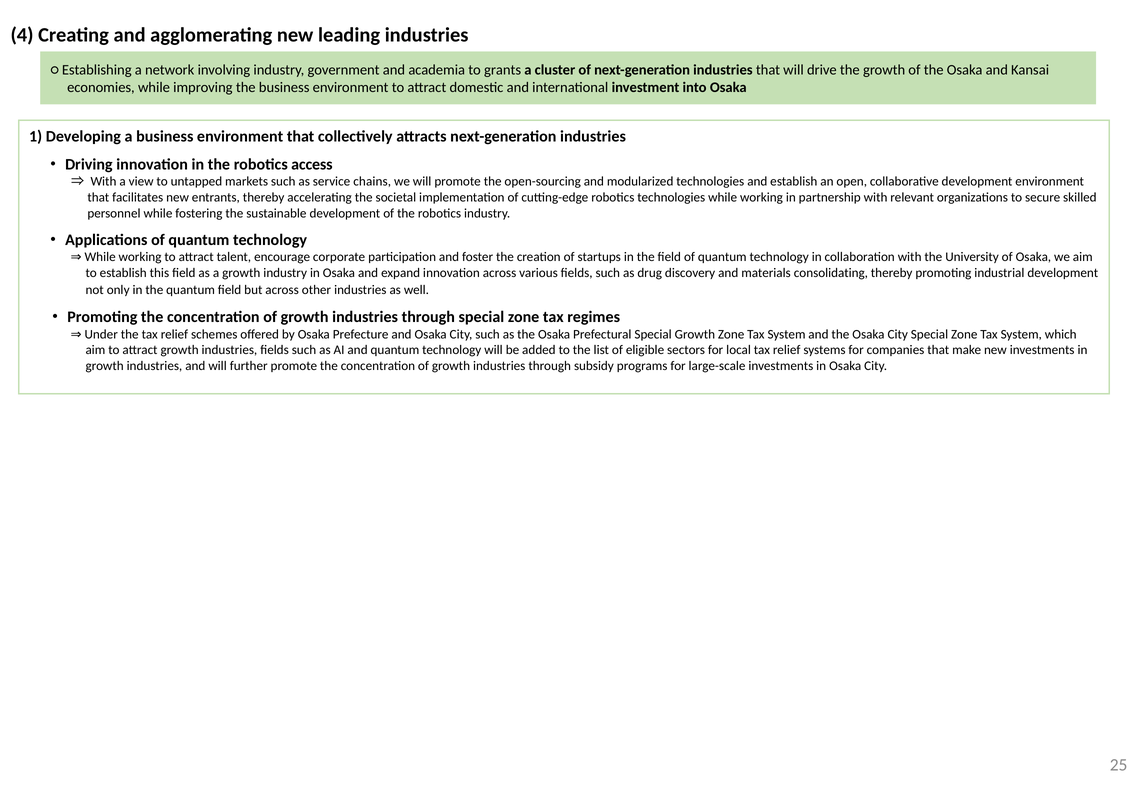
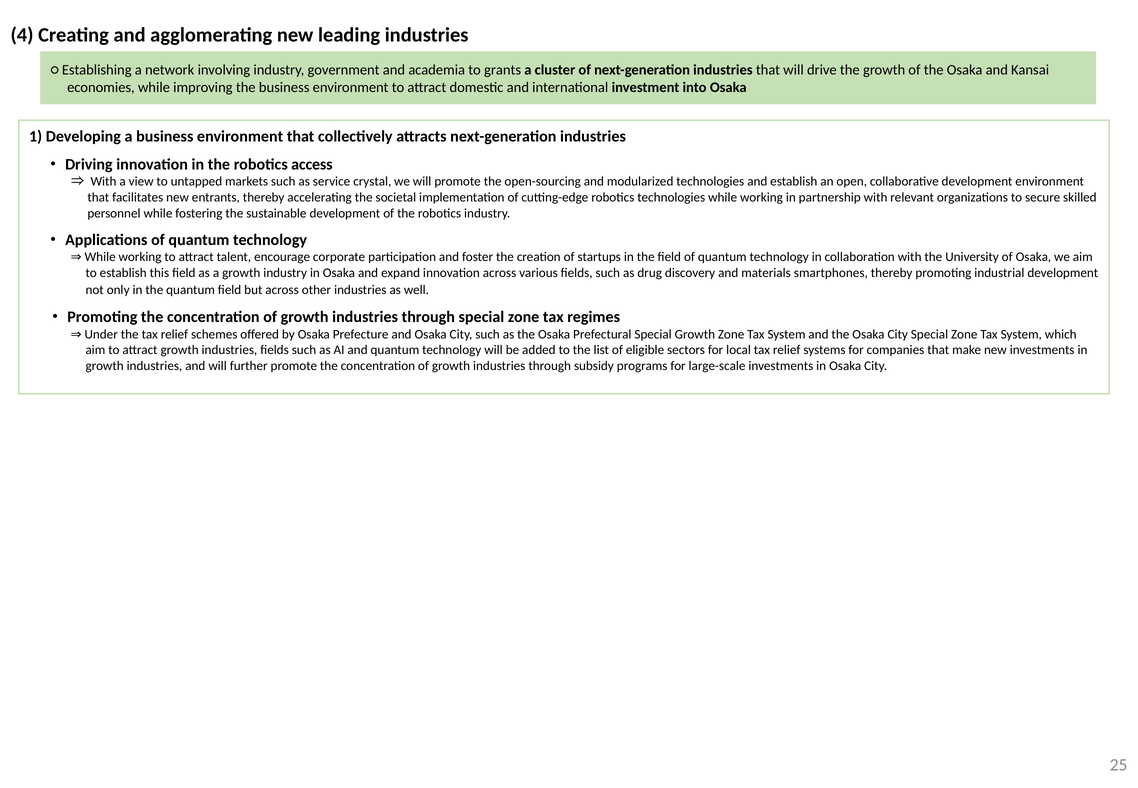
chains: chains -> crystal
consolidating: consolidating -> smartphones
